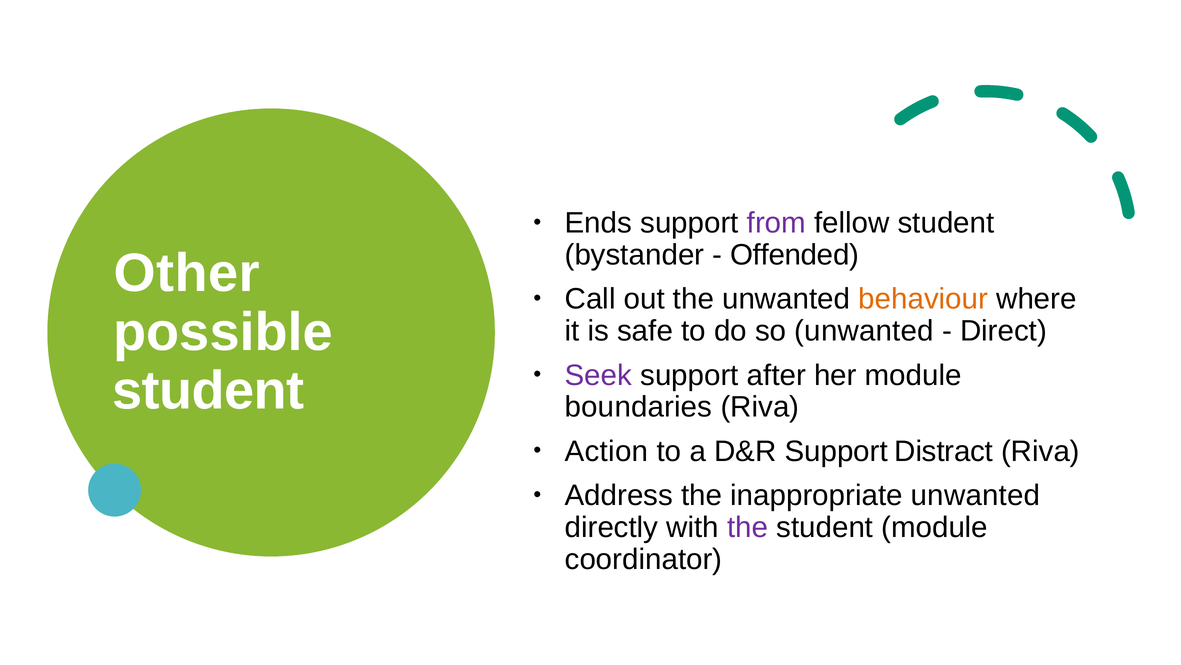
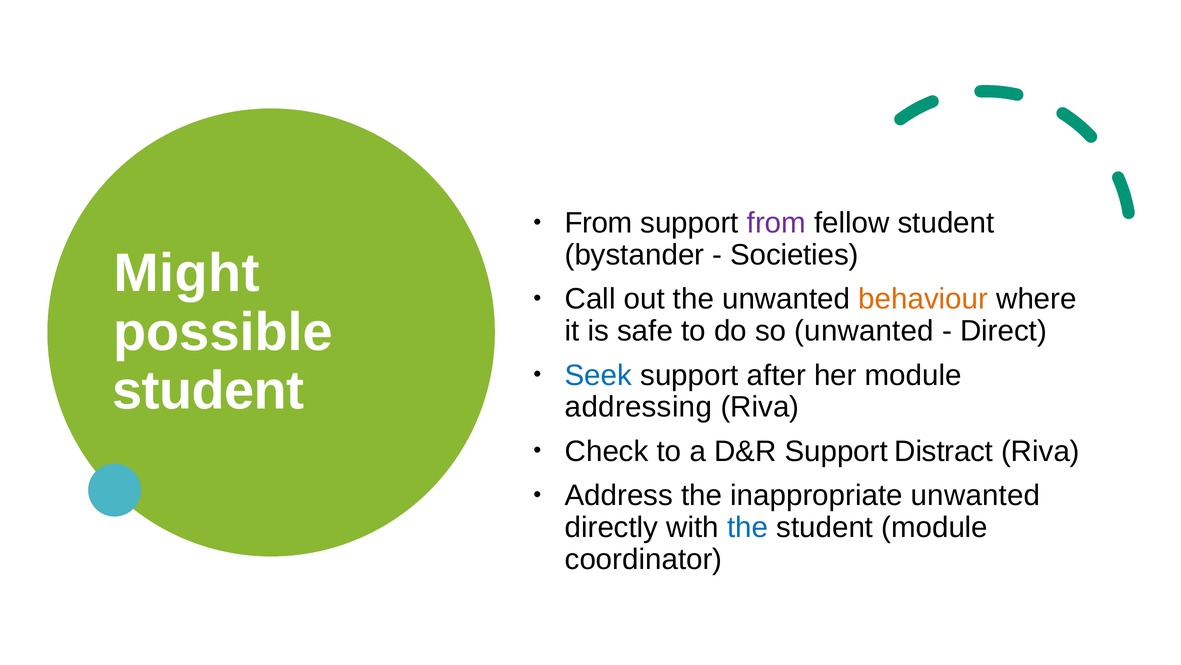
Ends at (598, 223): Ends -> From
Offended: Offended -> Societies
Other: Other -> Might
Seek colour: purple -> blue
boundaries: boundaries -> addressing
Action: Action -> Check
the at (748, 527) colour: purple -> blue
